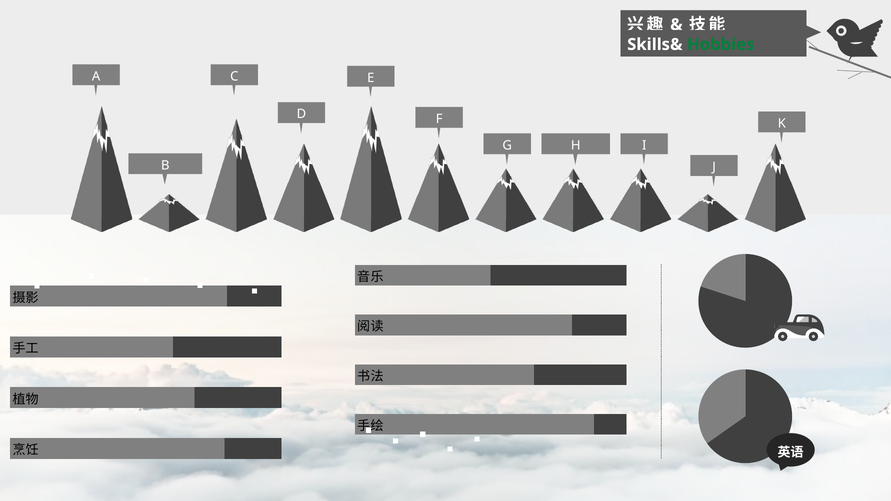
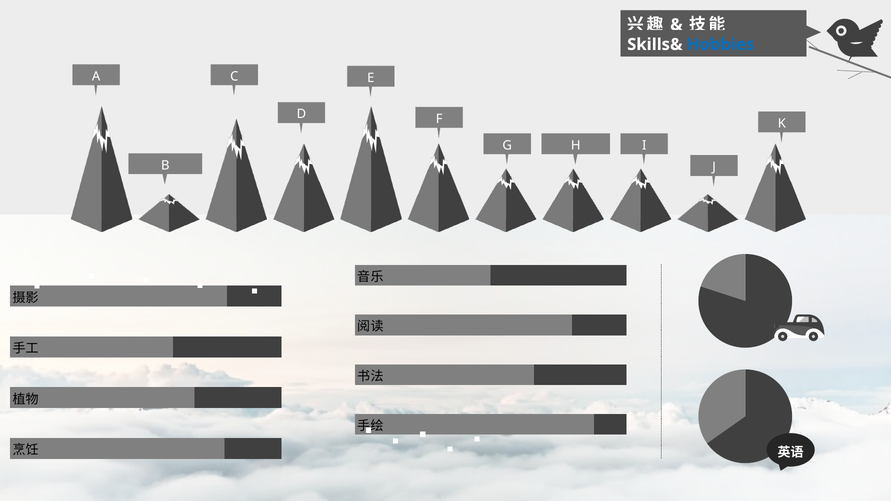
Hobbies colour: green -> blue
